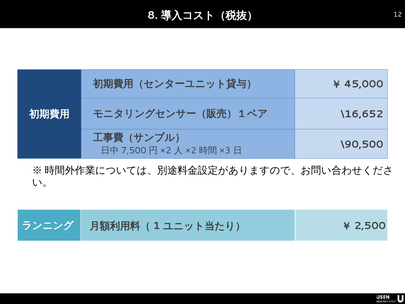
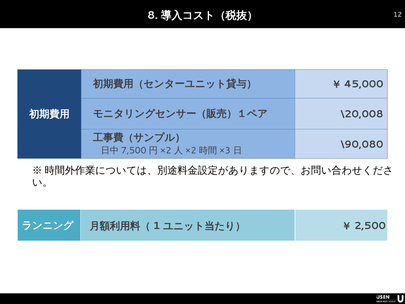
\16,652: \16,652 -> \20,008
\90,500: \90,500 -> \90,080
